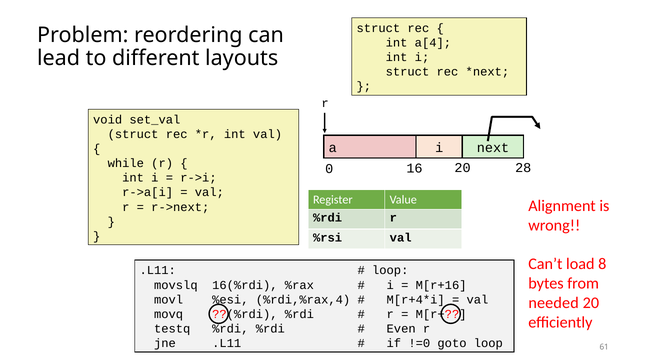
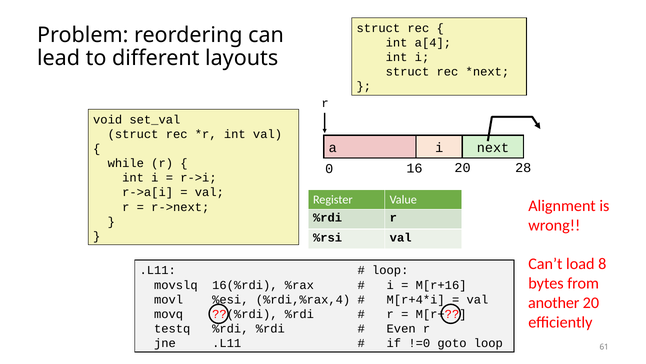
needed: needed -> another
